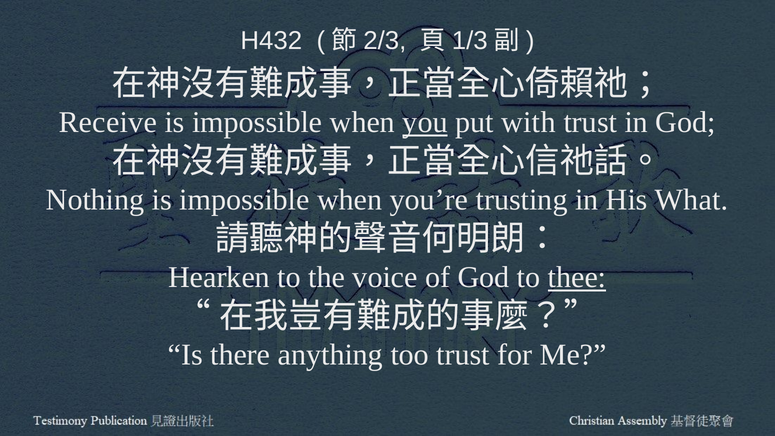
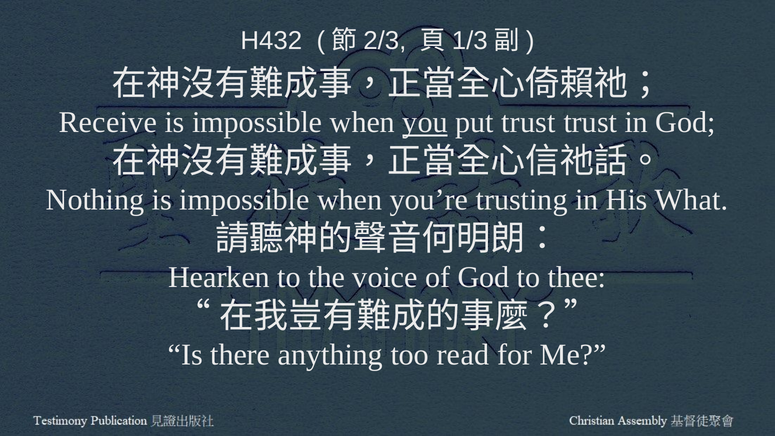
put with: with -> trust
thee underline: present -> none
too trust: trust -> read
